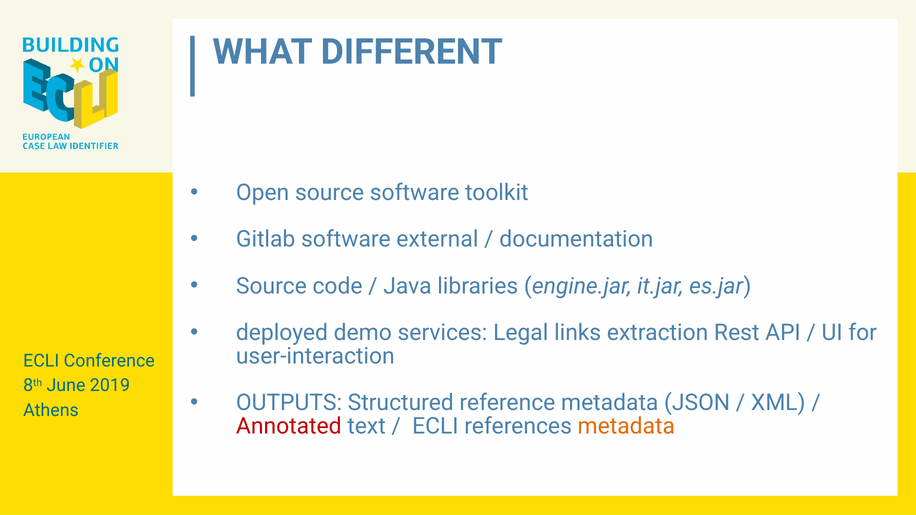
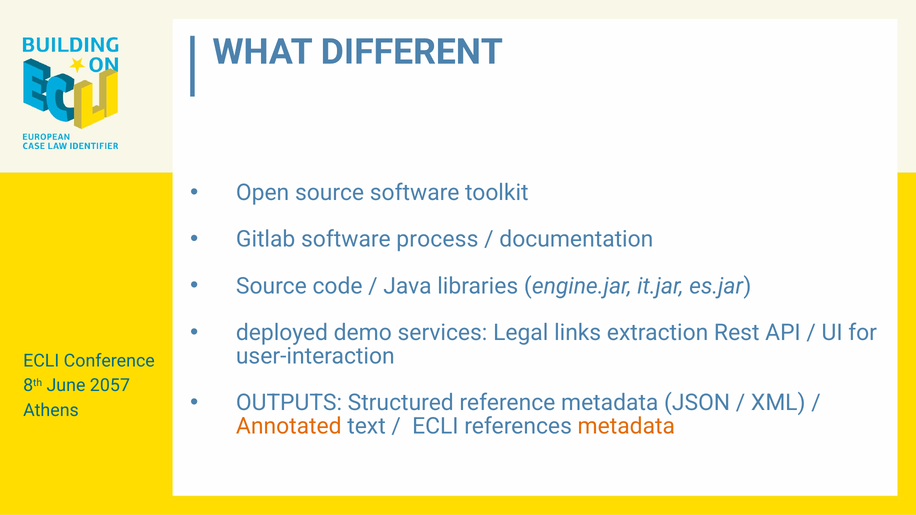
external: external -> process
2019: 2019 -> 2057
Annotated colour: red -> orange
